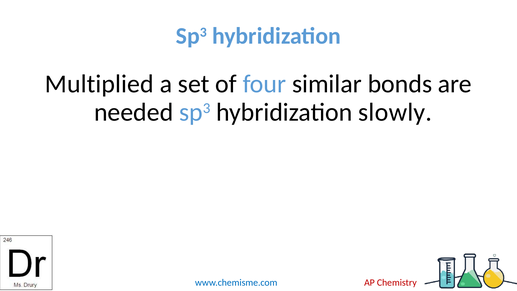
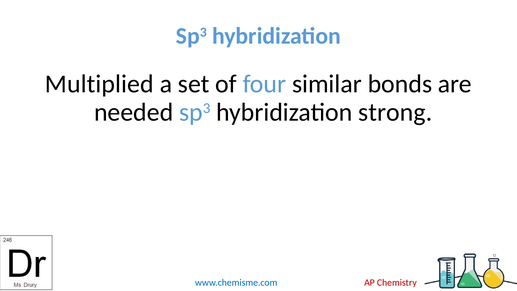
slowly: slowly -> strong
